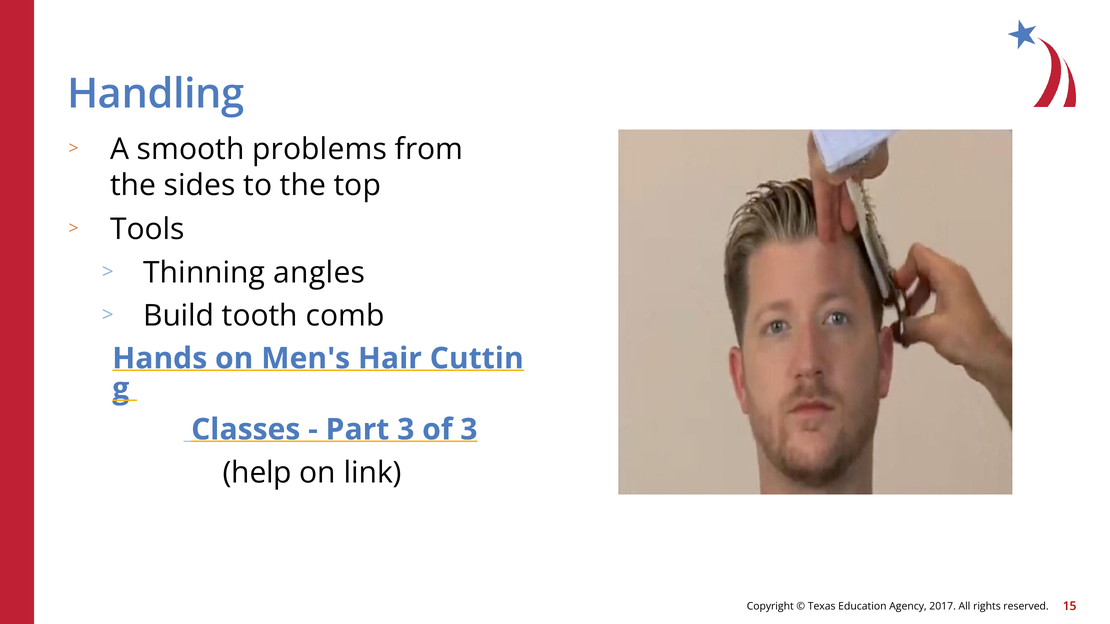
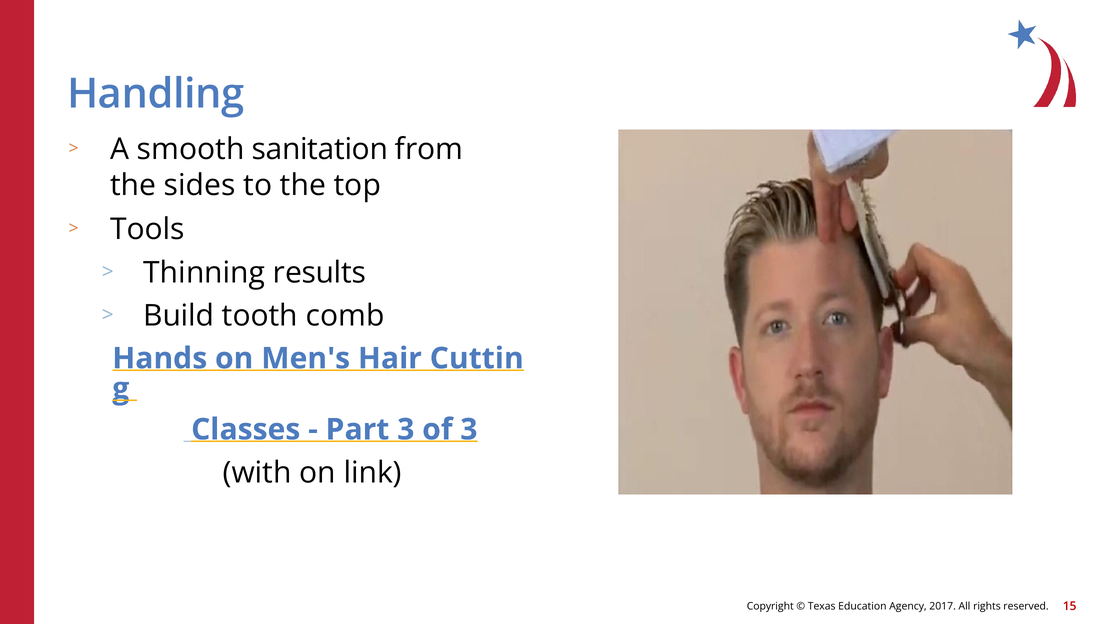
problems: problems -> sanitation
angles: angles -> results
help: help -> with
